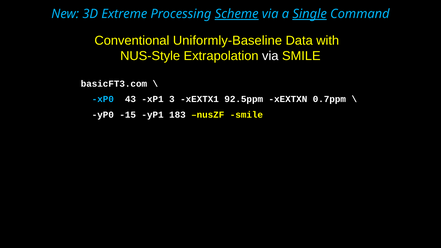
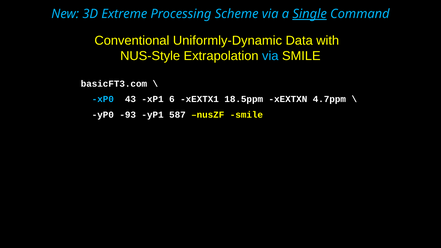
Scheme underline: present -> none
Uniformly-Baseline: Uniformly-Baseline -> Uniformly-Dynamic
via at (270, 56) colour: white -> light blue
3: 3 -> 6
92.5ppm: 92.5ppm -> 18.5ppm
0.7ppm: 0.7ppm -> 4.7ppm
-15: -15 -> -93
183: 183 -> 587
